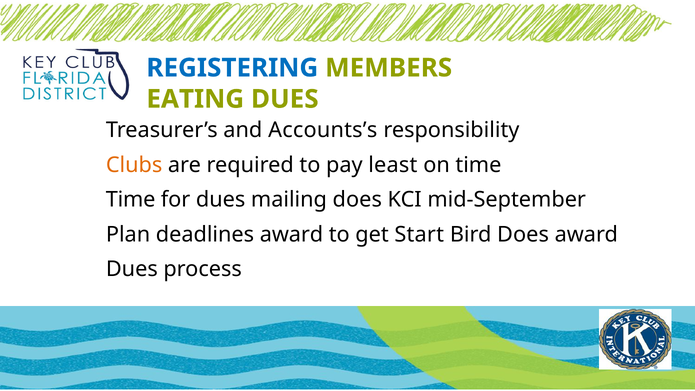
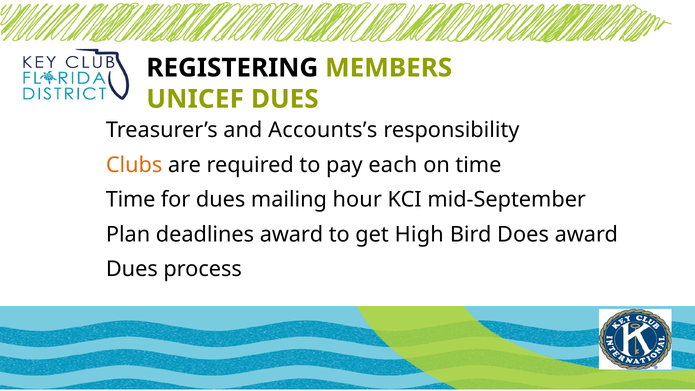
REGISTERING colour: blue -> black
EATING: EATING -> UNICEF
least: least -> each
mailing does: does -> hour
Start: Start -> High
